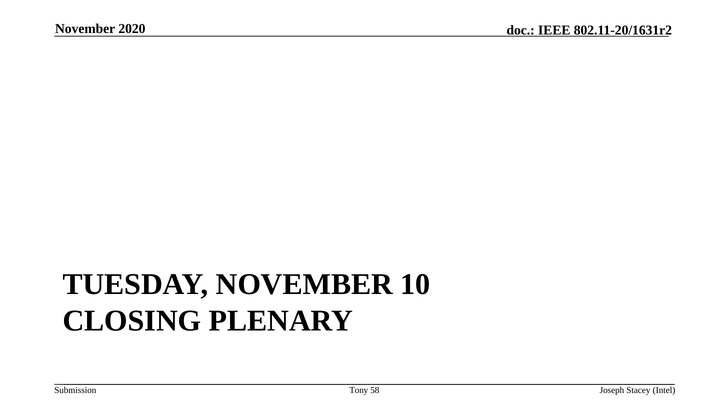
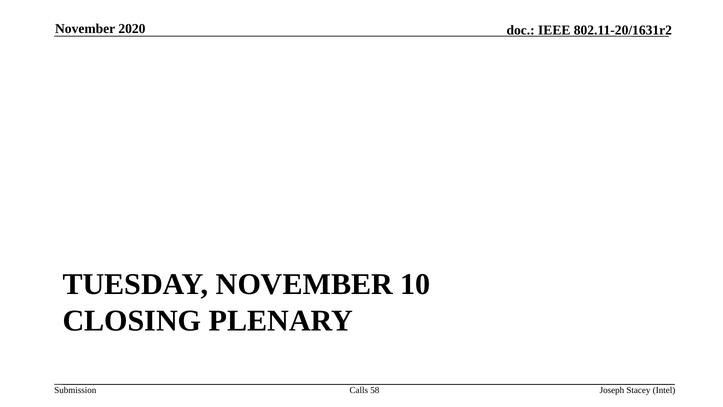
Tony: Tony -> Calls
